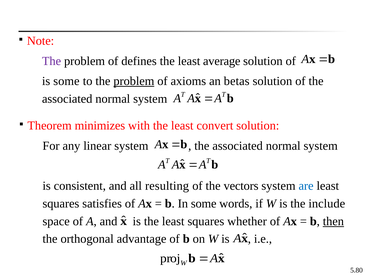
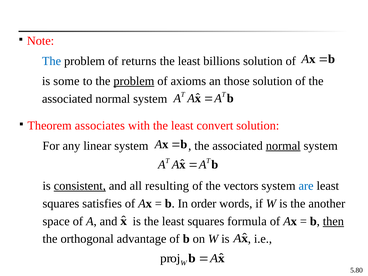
The at (52, 61) colour: purple -> blue
defines: defines -> returns
average: average -> billions
betas: betas -> those
minimizes: minimizes -> associates
normal at (283, 146) underline: none -> present
consistent underline: none -> present
In some: some -> order
include: include -> another
whether: whether -> formula
